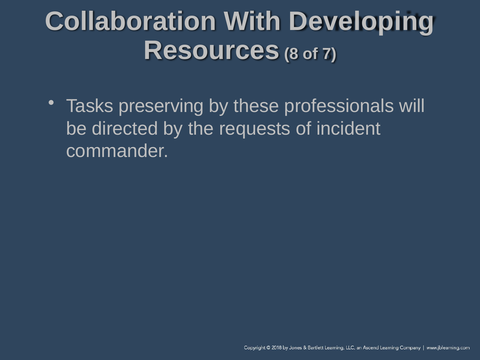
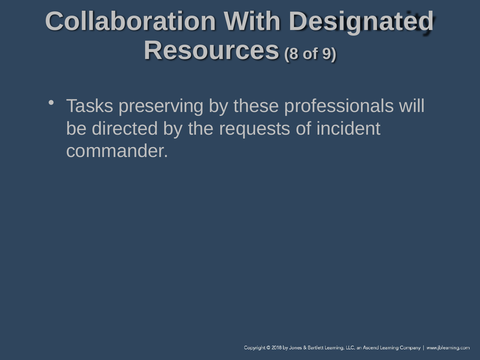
Developing: Developing -> Designated
7: 7 -> 9
